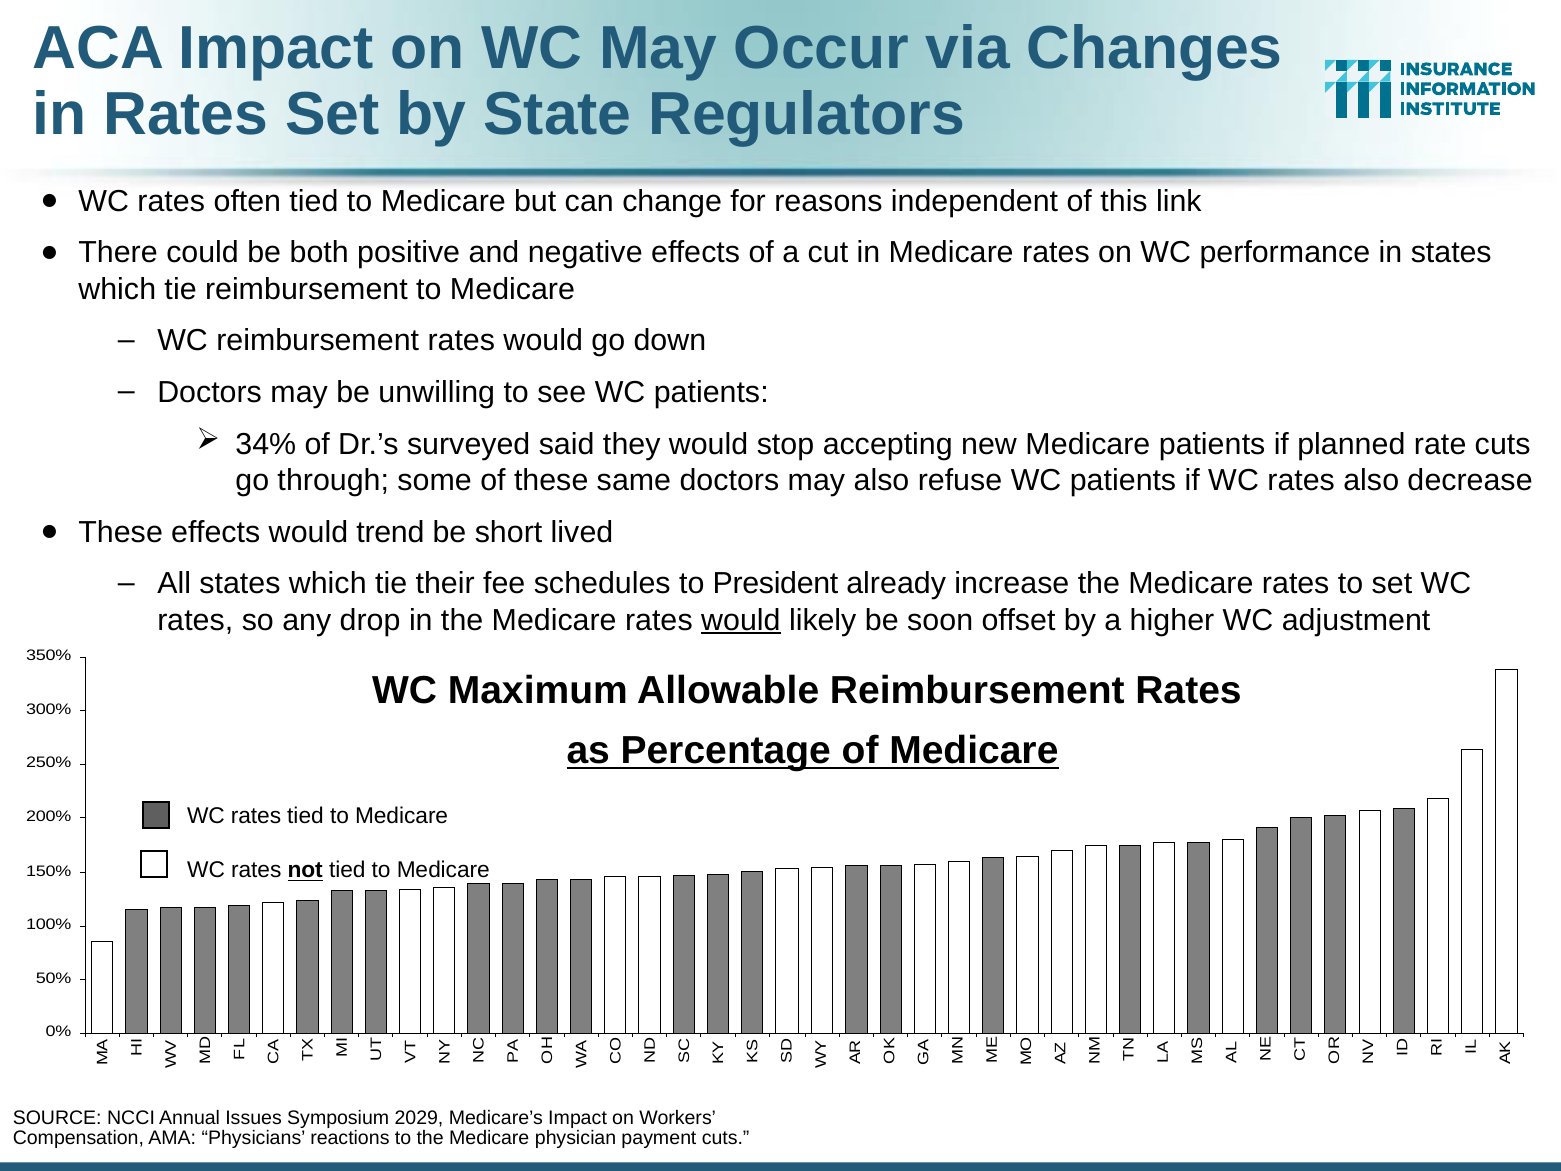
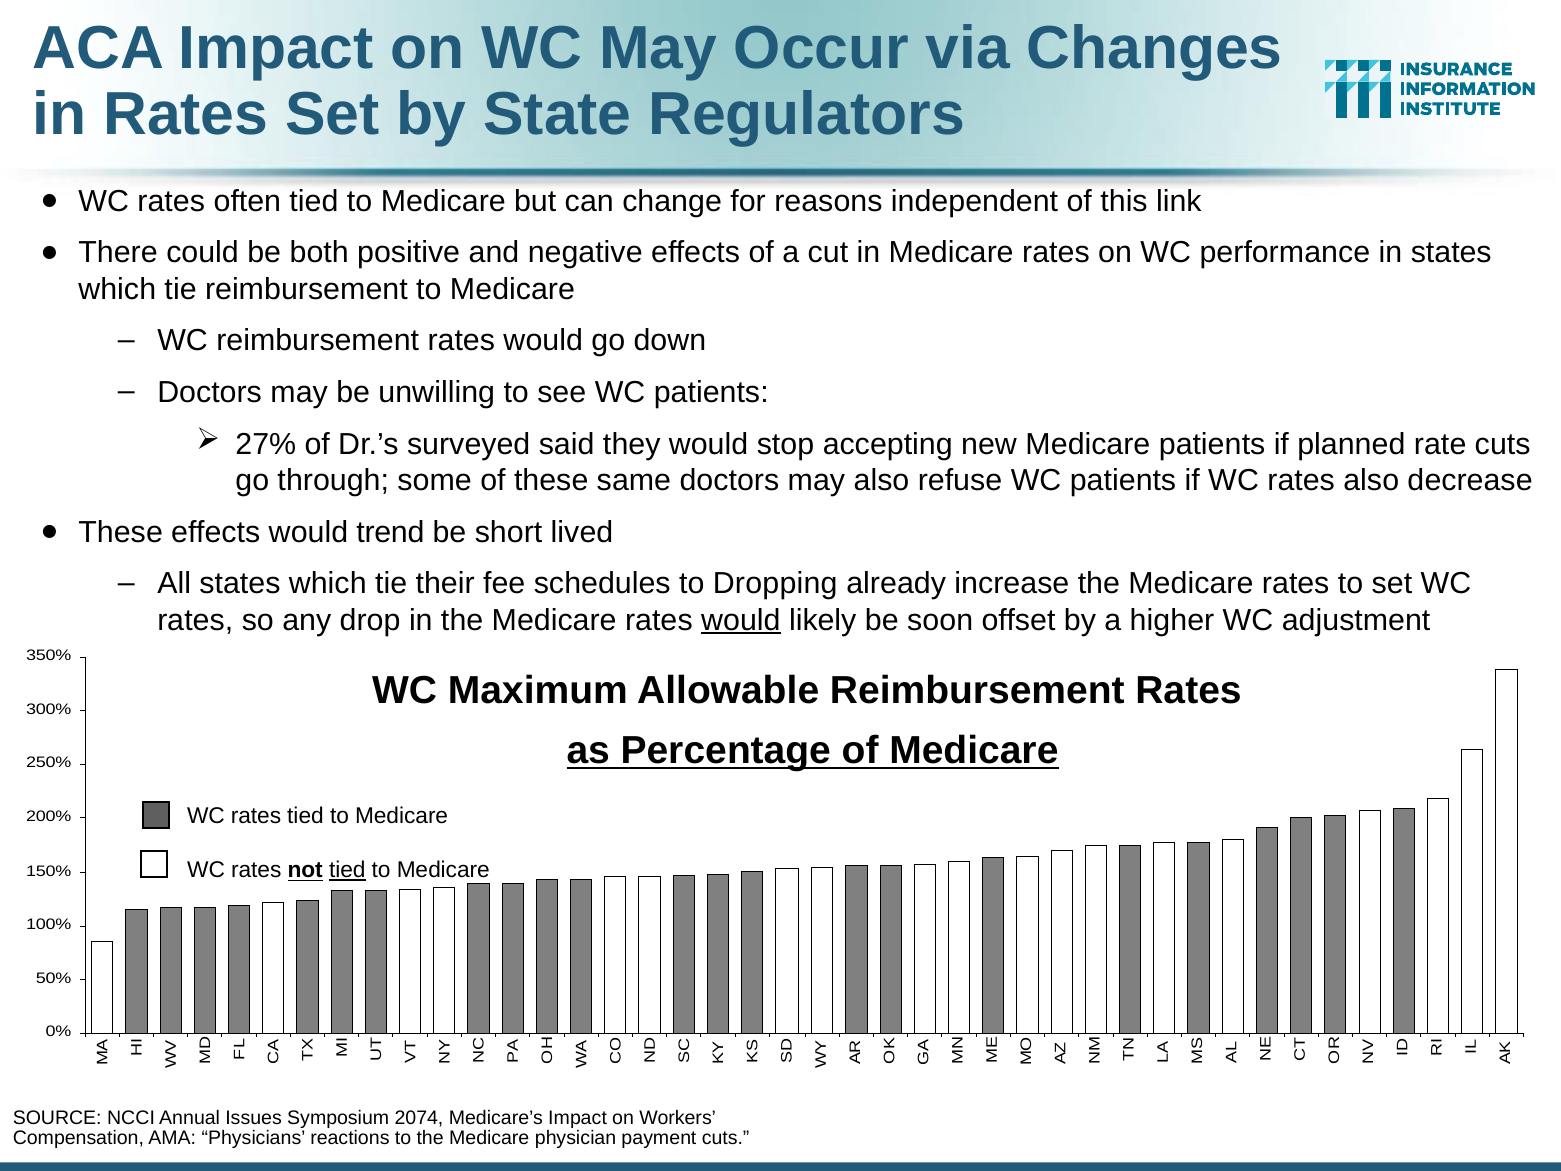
34%: 34% -> 27%
President: President -> Dropping
tied at (347, 870) underline: none -> present
2029: 2029 -> 2074
